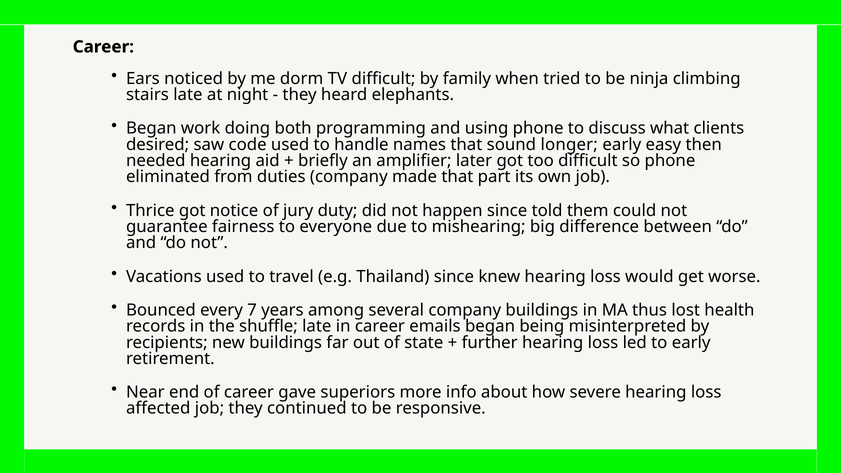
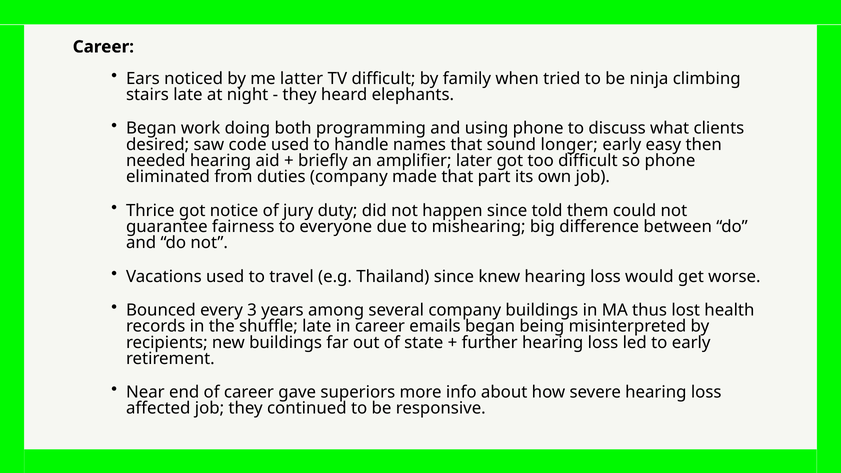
dorm: dorm -> latter
7: 7 -> 3
